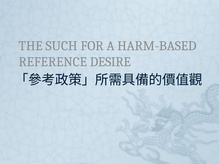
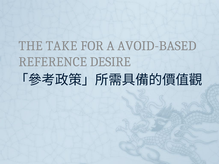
SUCH: SUCH -> TAKE
HARM-BASED: HARM-BASED -> AVOID-BASED
